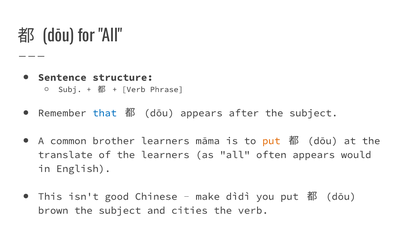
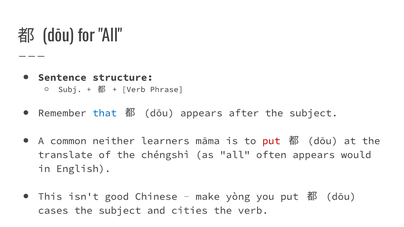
brother: brother -> neither
put at (271, 141) colour: orange -> red
the learners: learners -> chéngshì
dìdì: dìdì -> yòng
brown: brown -> cases
